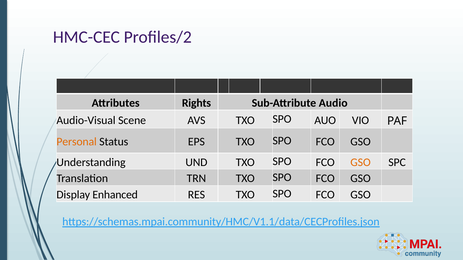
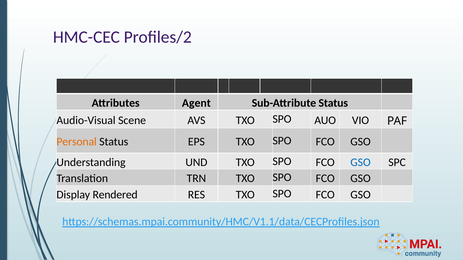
Rights: Rights -> Agent
Sub-Attribute Audio: Audio -> Status
GSO at (361, 163) colour: orange -> blue
Enhanced: Enhanced -> Rendered
